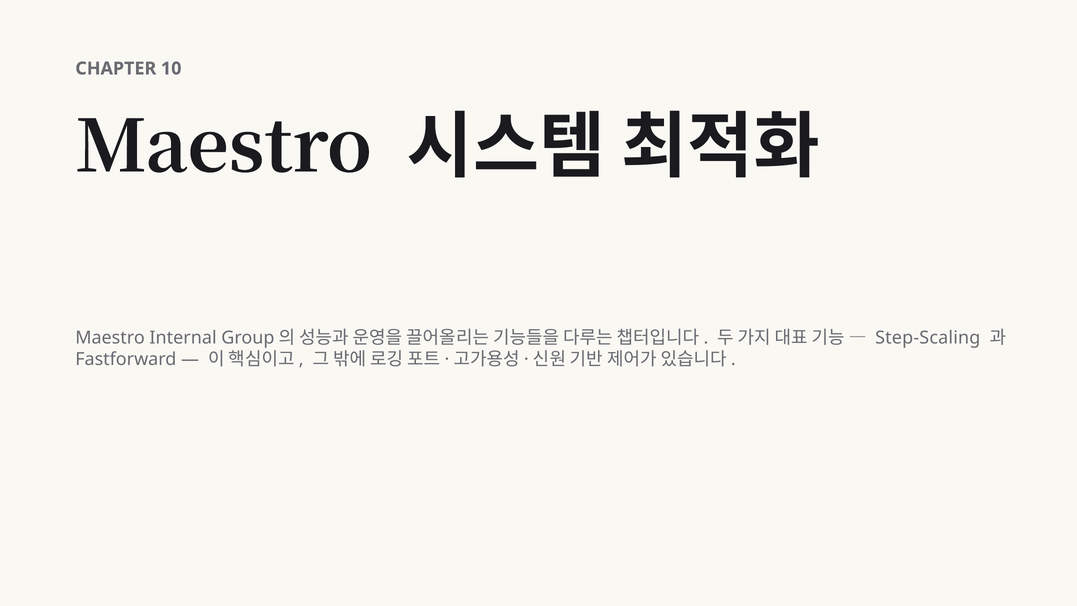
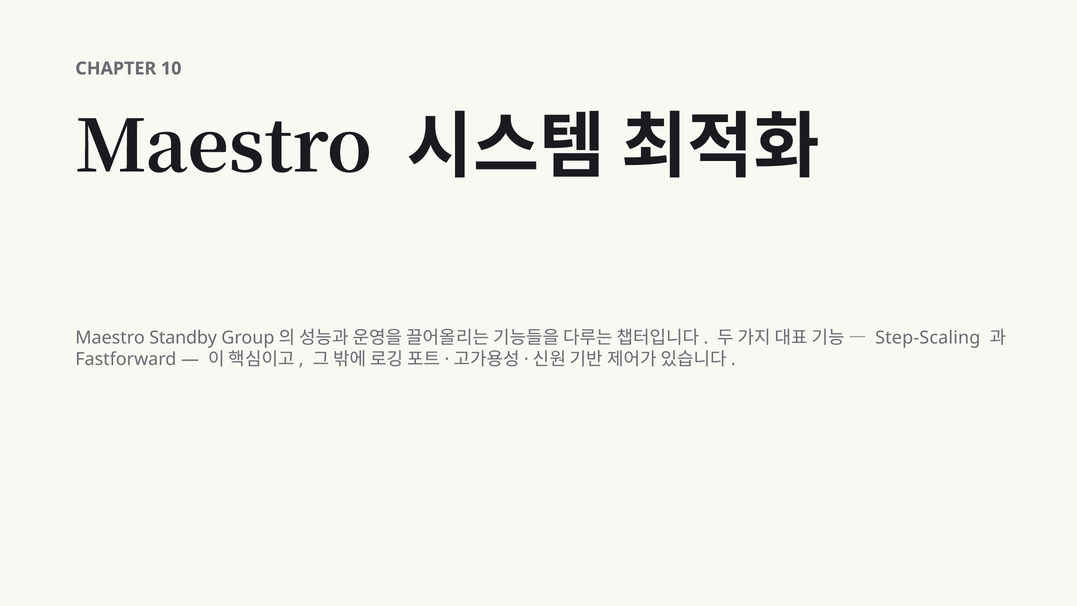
Internal: Internal -> Standby
